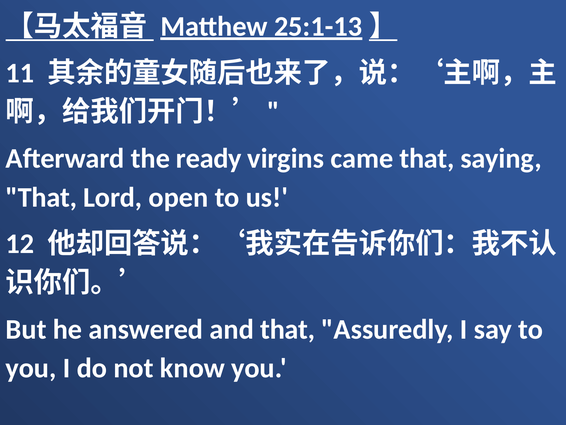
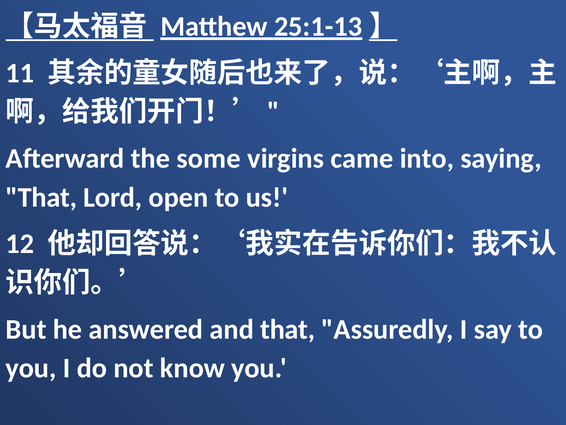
ready: ready -> some
came that: that -> into
